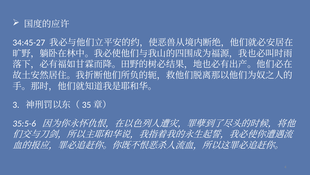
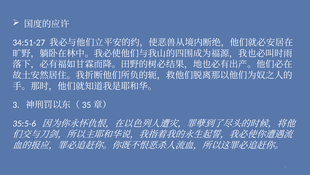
34:45-27: 34:45-27 -> 34:51-27
